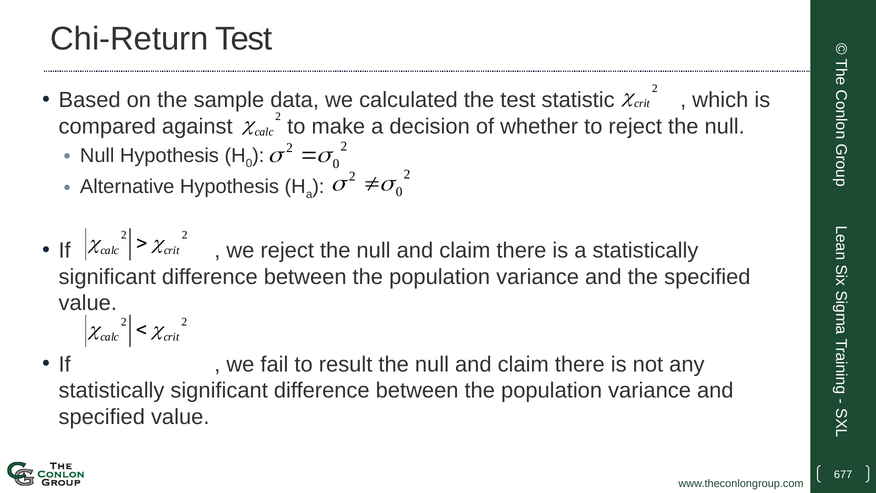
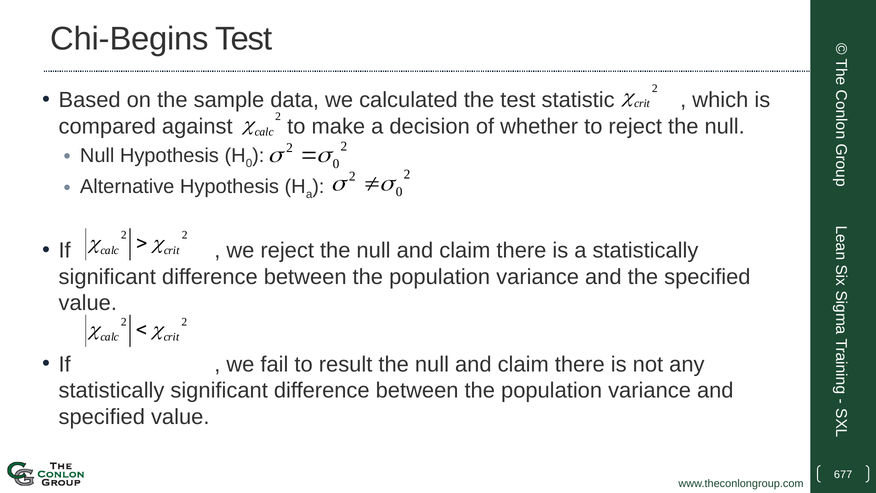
Chi-Return: Chi-Return -> Chi-Begins
